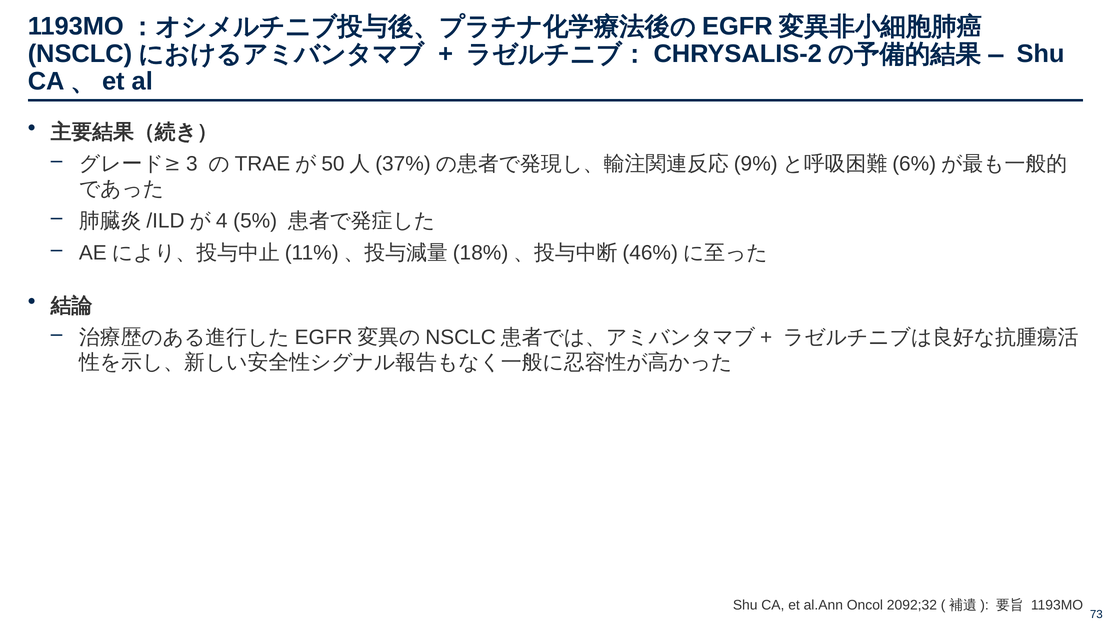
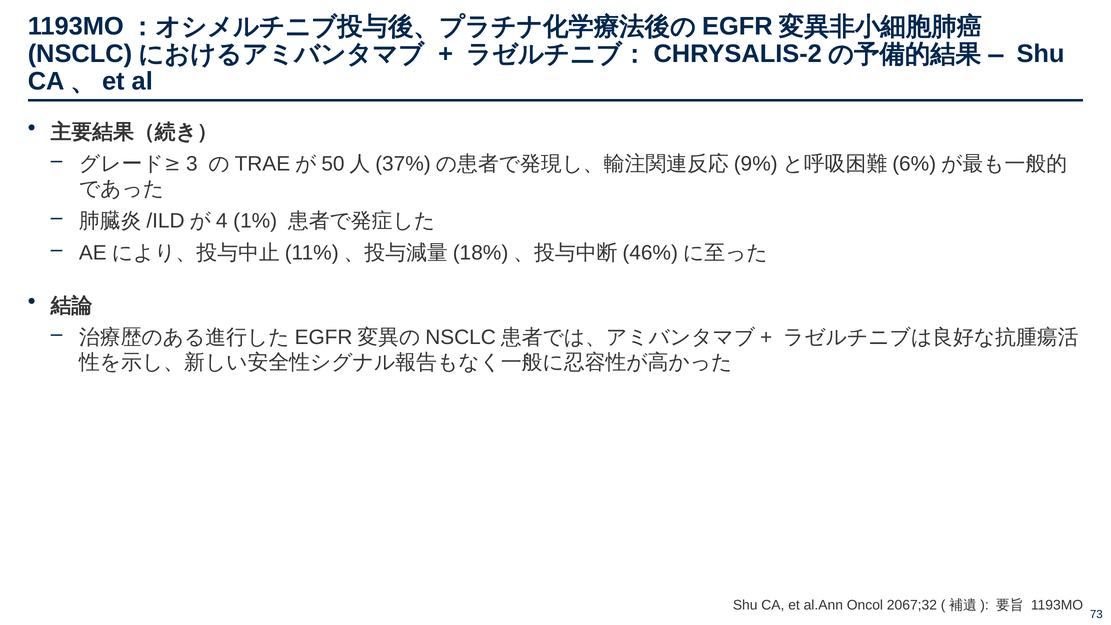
5%: 5% -> 1%
2092;32: 2092;32 -> 2067;32
